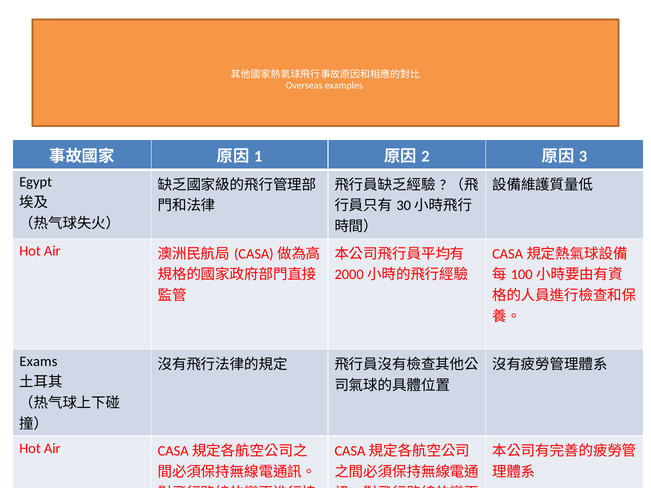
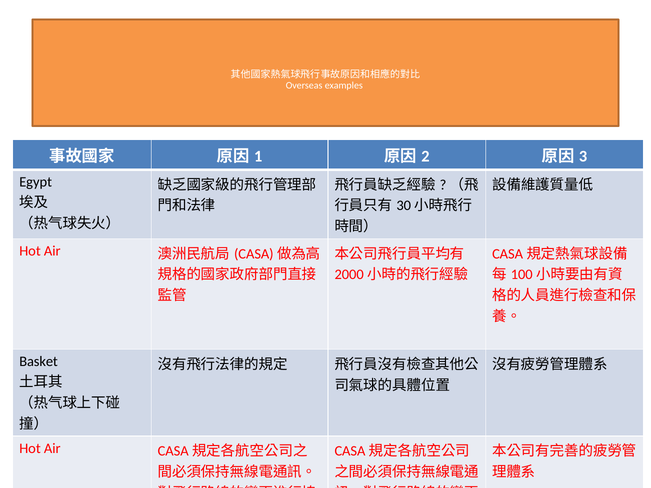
Exams: Exams -> Basket
